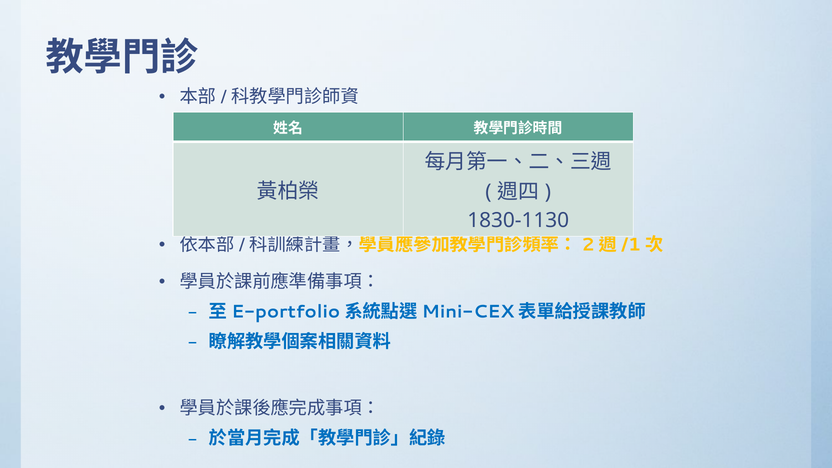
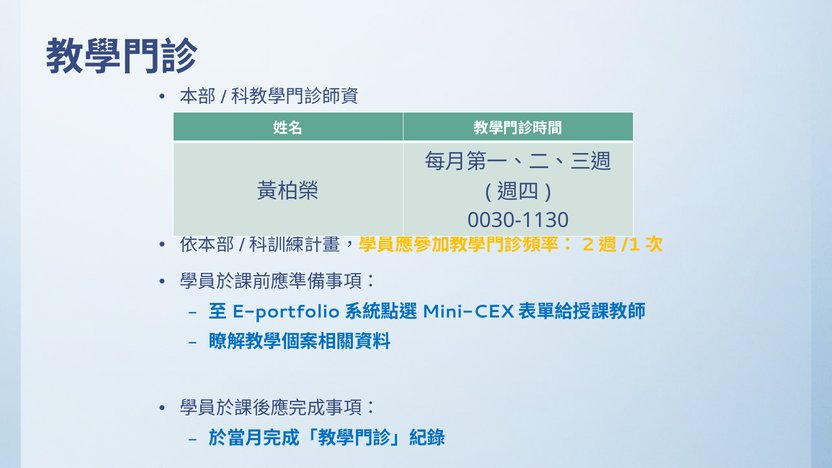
1830-1130: 1830-1130 -> 0030-1130
